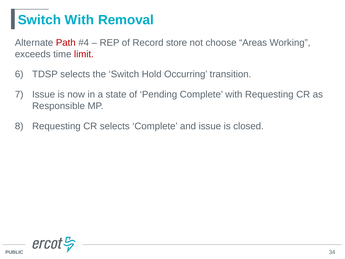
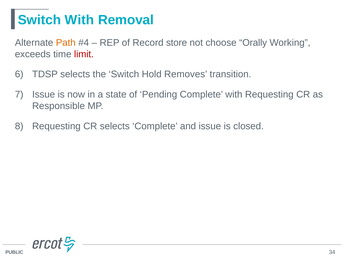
Path colour: red -> orange
Areas: Areas -> Orally
Occurring: Occurring -> Removes
